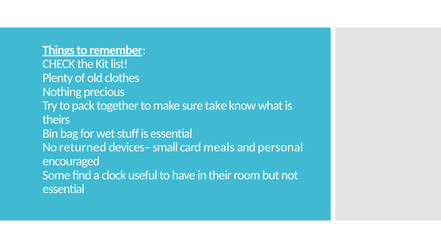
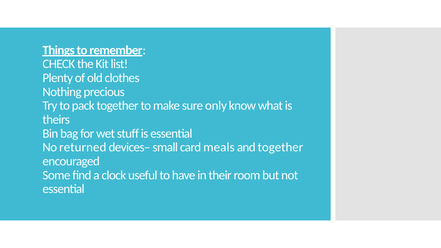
take: take -> only
and personal: personal -> together
